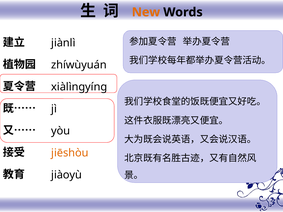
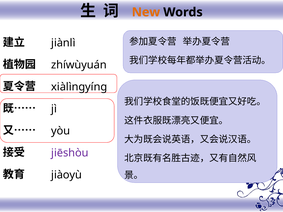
jiēshòu colour: orange -> purple
